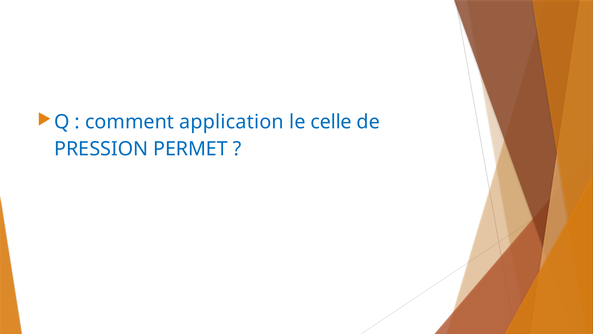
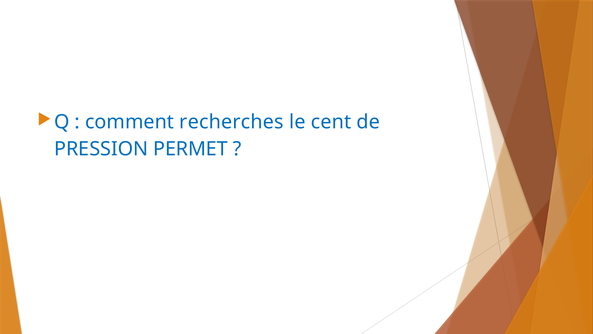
application: application -> recherches
celle: celle -> cent
